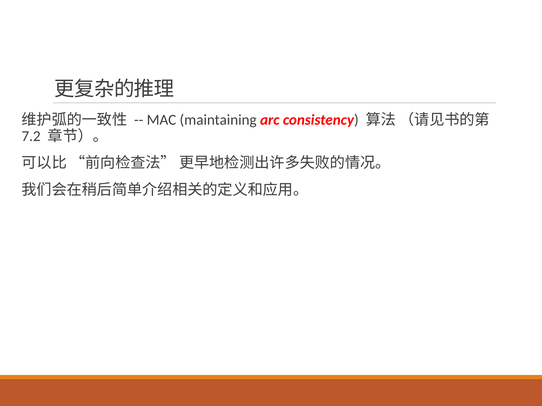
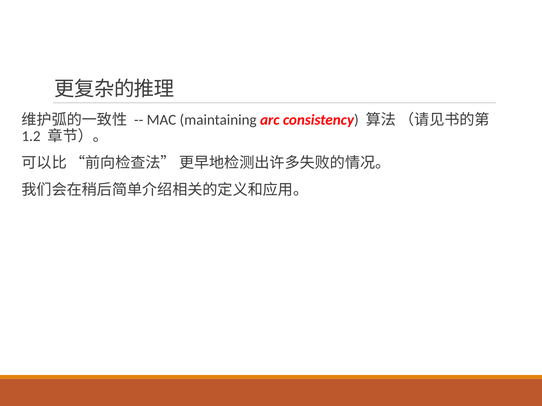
7.2: 7.2 -> 1.2
